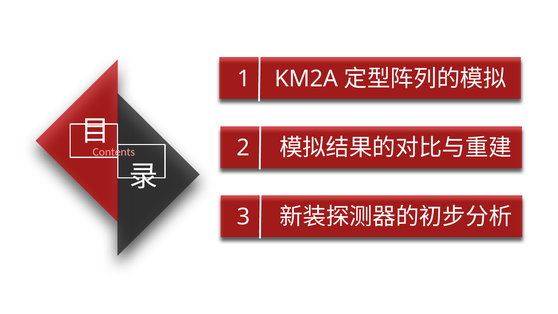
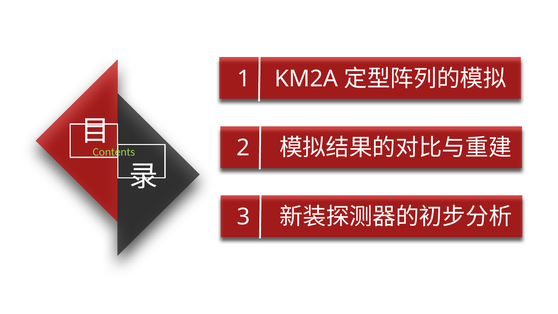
Contents colour: pink -> light green
